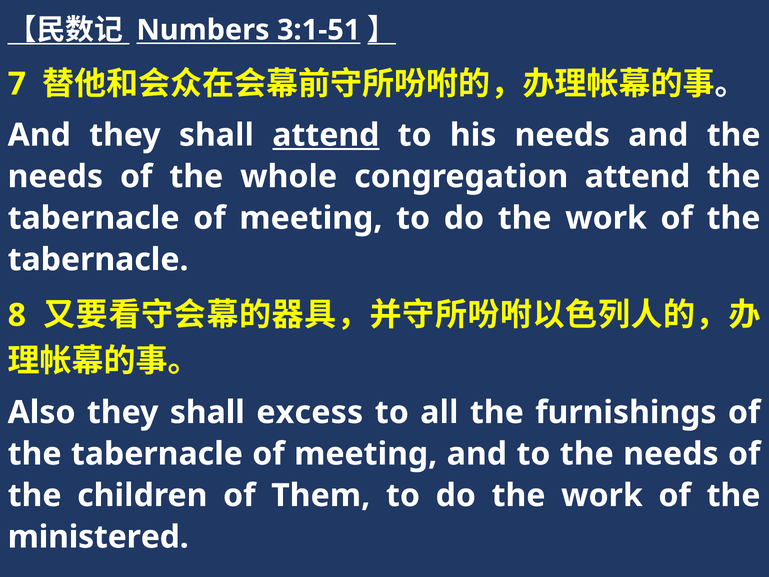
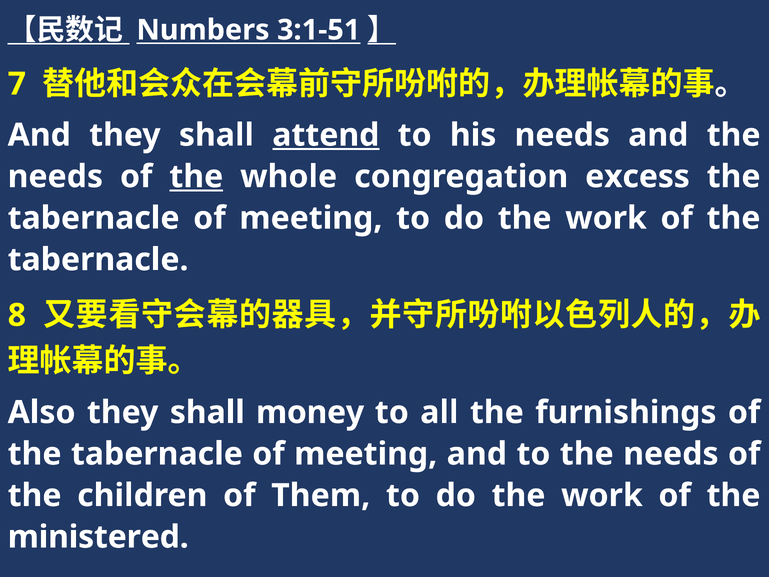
the at (196, 177) underline: none -> present
congregation attend: attend -> excess
excess: excess -> money
